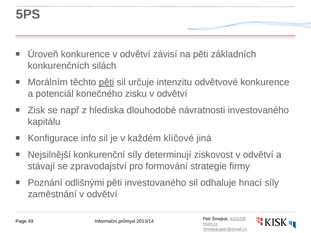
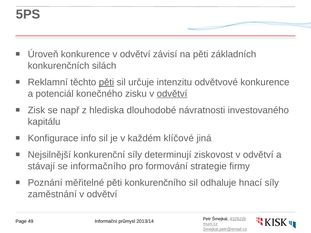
Morálním: Morálním -> Reklamní
odvětví at (172, 94) underline: none -> present
zpravodajství: zpravodajství -> informačního
odlišnými: odlišnými -> měřitelné
pěti investovaného: investovaného -> konkurenčního
